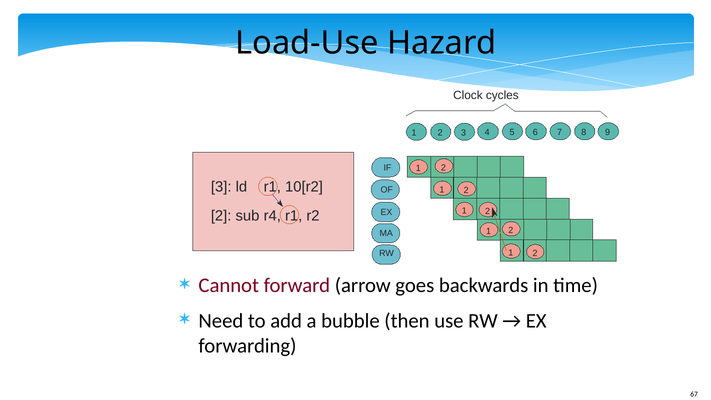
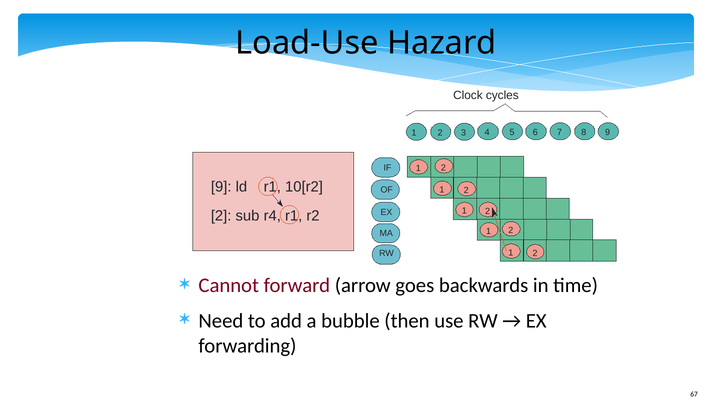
3 at (221, 187): 3 -> 9
